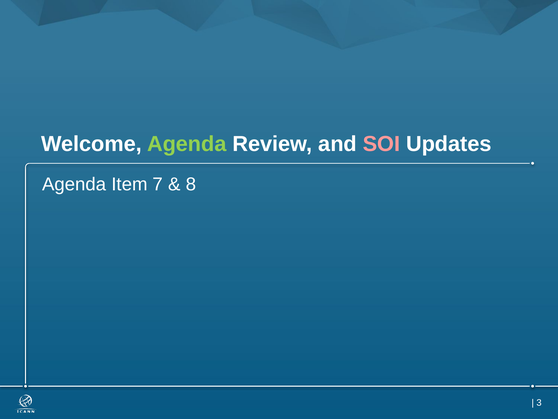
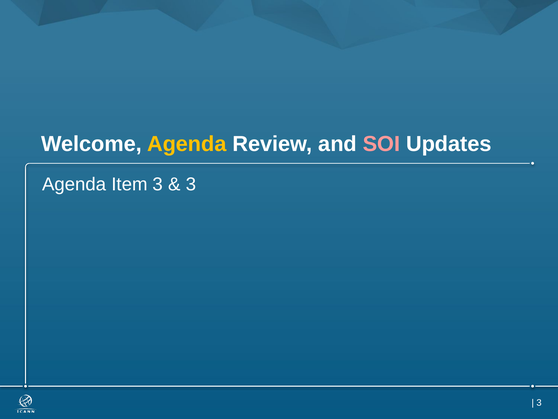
Agenda at (187, 144) colour: light green -> yellow
Item 7: 7 -> 3
8 at (191, 184): 8 -> 3
